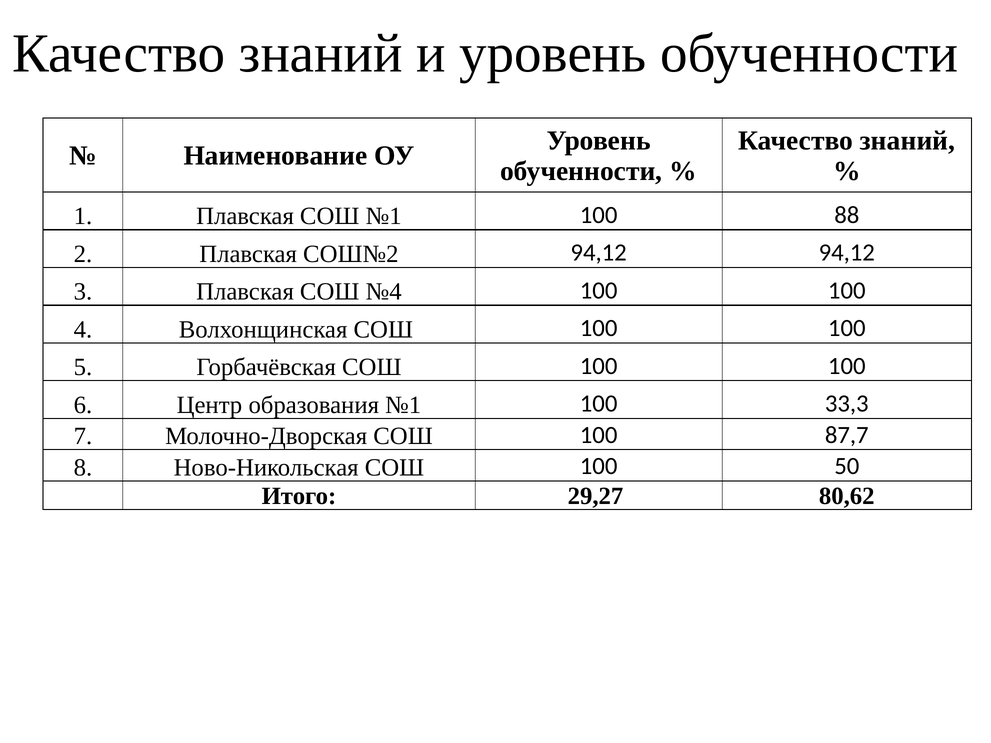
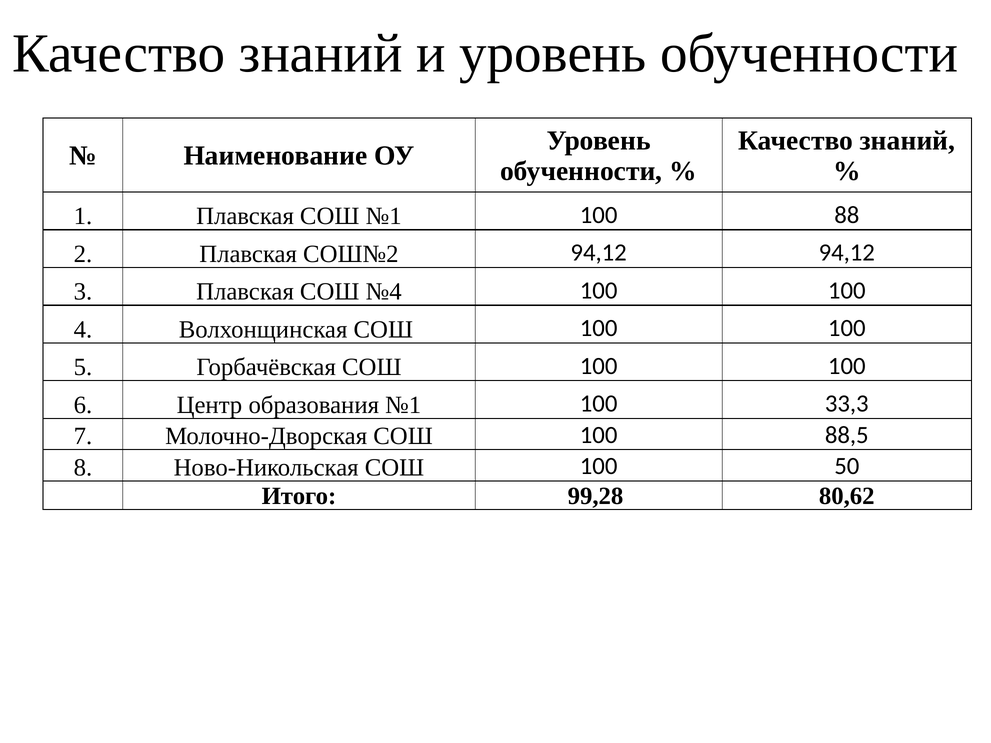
87,7: 87,7 -> 88,5
29,27: 29,27 -> 99,28
